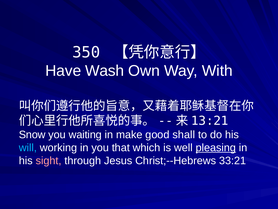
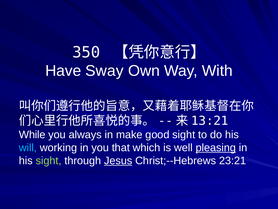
Wash: Wash -> Sway
Snow: Snow -> While
waiting: waiting -> always
good shall: shall -> sight
sight at (49, 160) colour: pink -> light green
Jesus underline: none -> present
33:21: 33:21 -> 23:21
